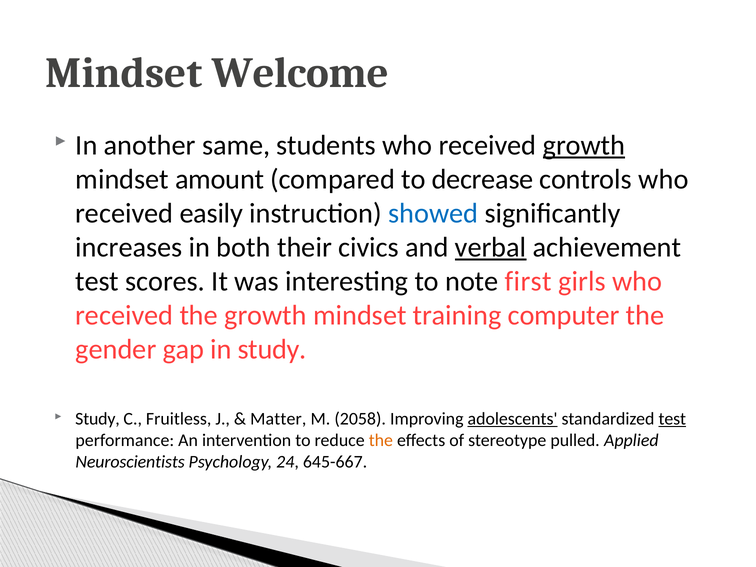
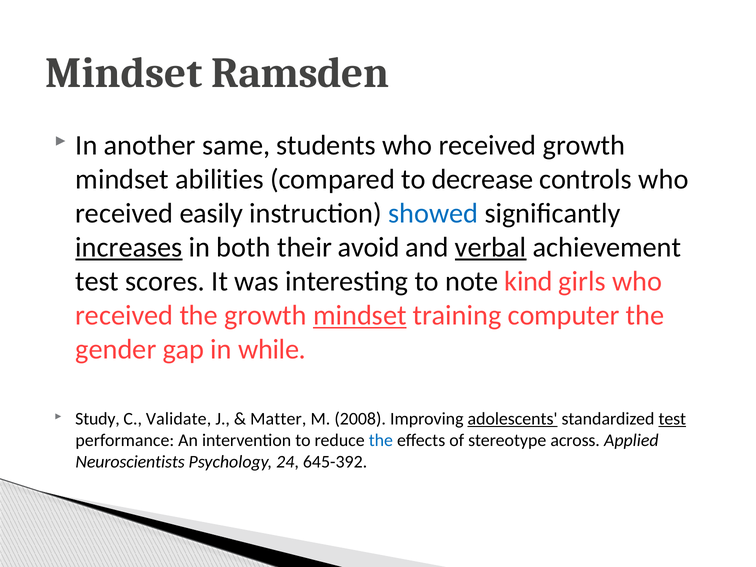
Welcome: Welcome -> Ramsden
growth at (584, 145) underline: present -> none
amount: amount -> abilities
increases underline: none -> present
civics: civics -> avoid
first: first -> kind
mindset at (360, 315) underline: none -> present
in study: study -> while
Fruitless: Fruitless -> Validate
2058: 2058 -> 2008
the at (381, 440) colour: orange -> blue
pulled: pulled -> across
645-667: 645-667 -> 645-392
